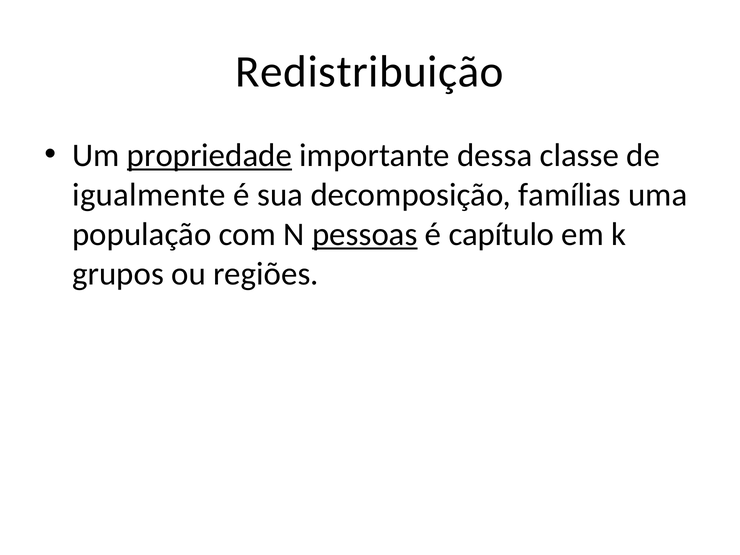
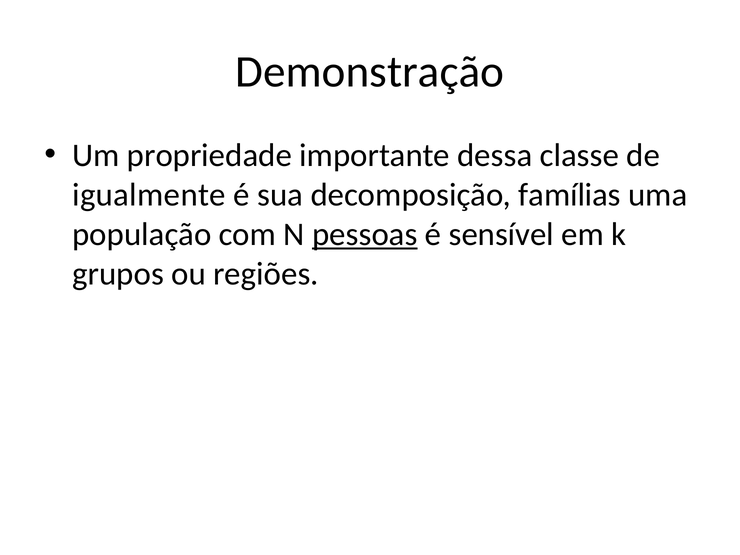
Redistribuição: Redistribuição -> Demonstração
propriedade underline: present -> none
capítulo: capítulo -> sensível
